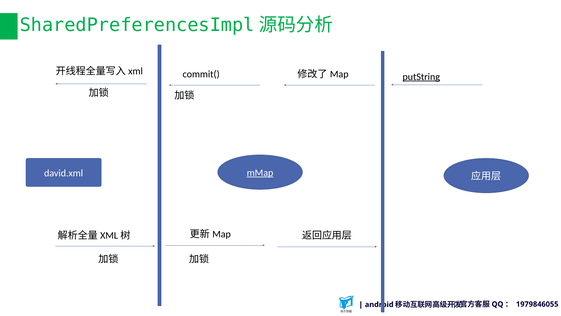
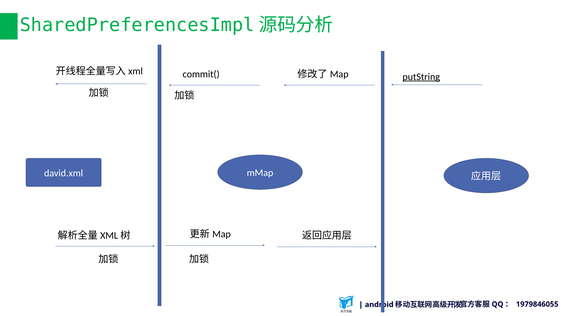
mMap underline: present -> none
